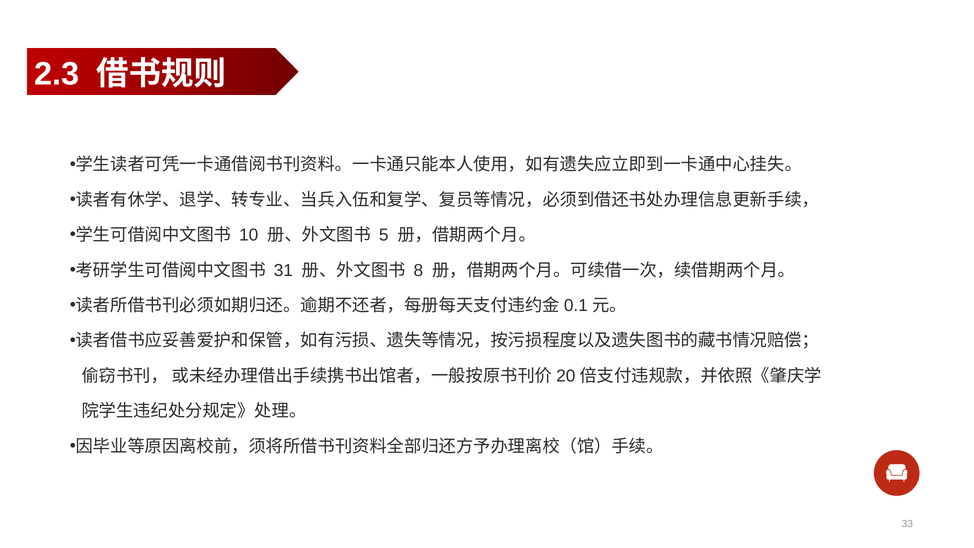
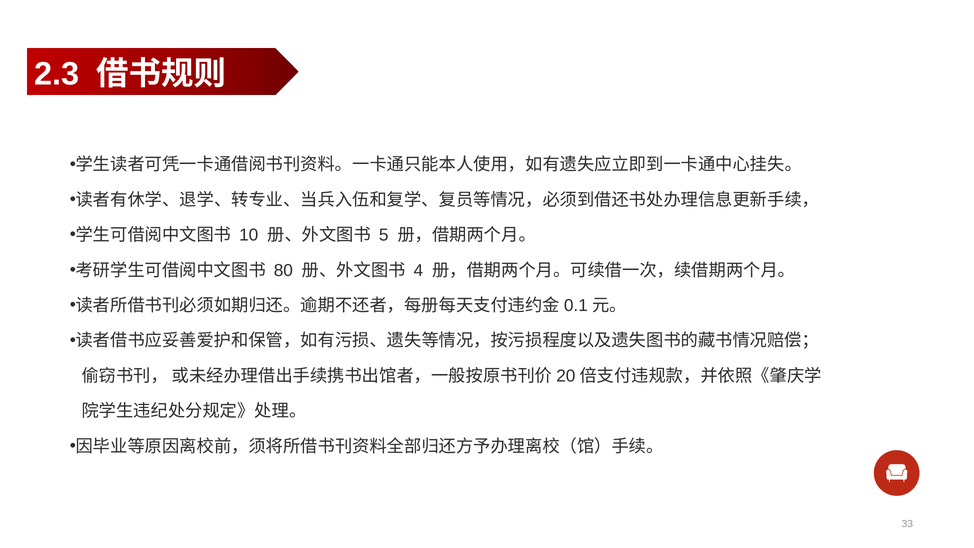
31: 31 -> 80
8: 8 -> 4
